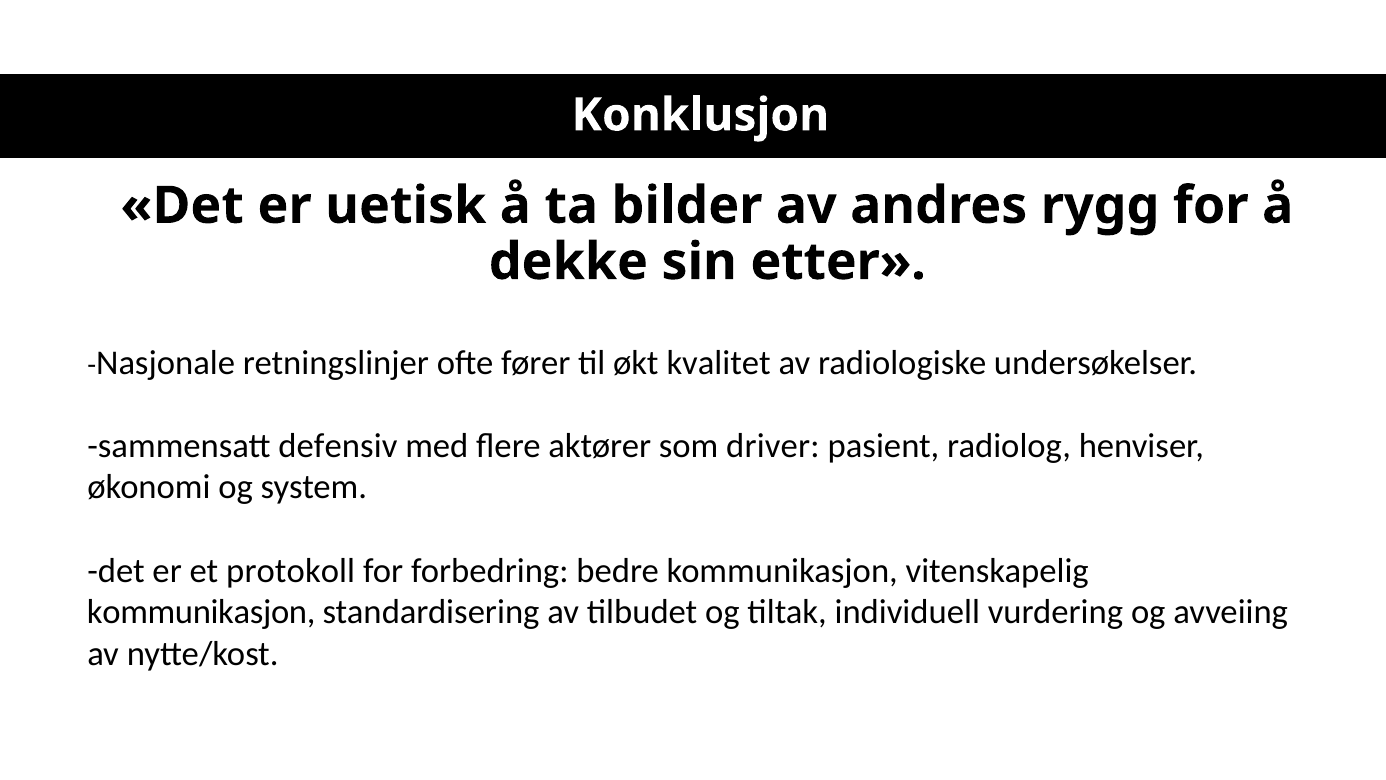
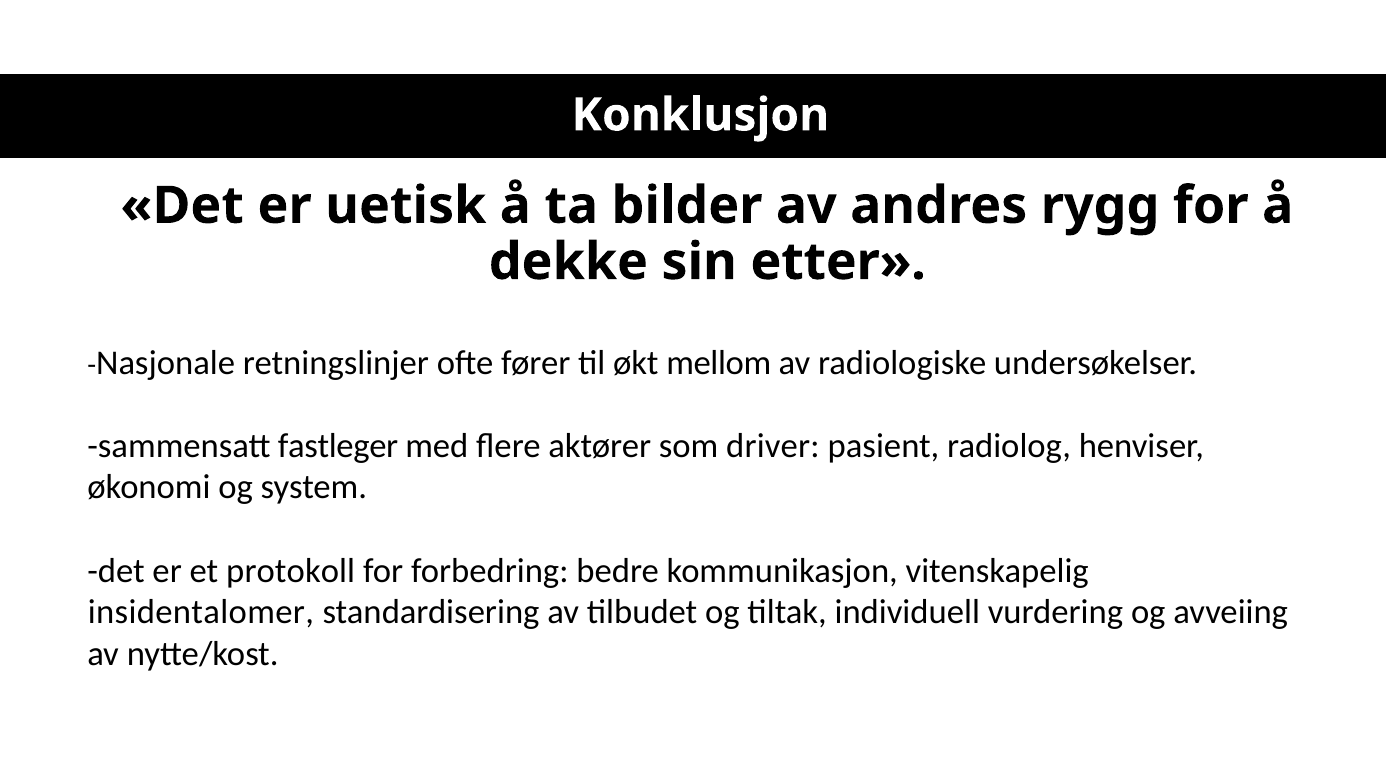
kvalitet: kvalitet -> mellom
defensiv: defensiv -> fastleger
kommunikasjon at (201, 612): kommunikasjon -> insidentalomer
